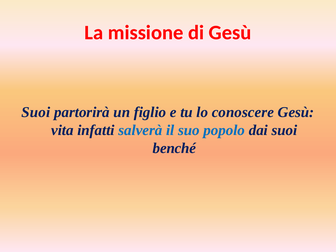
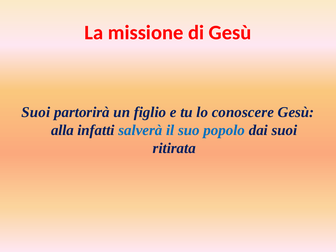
vita: vita -> alla
benché: benché -> ritirata
